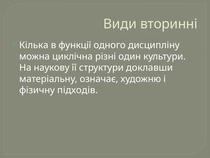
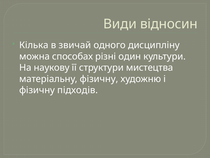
вторинні: вторинні -> відносин
функції: функції -> звичай
циклічна: циклічна -> способах
доклавши: доклавши -> мистецтва
матеріальну означає: означає -> фізичну
